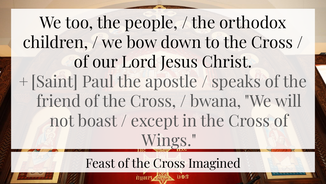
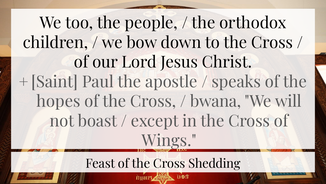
friend: friend -> hopes
Imagined: Imagined -> Shedding
